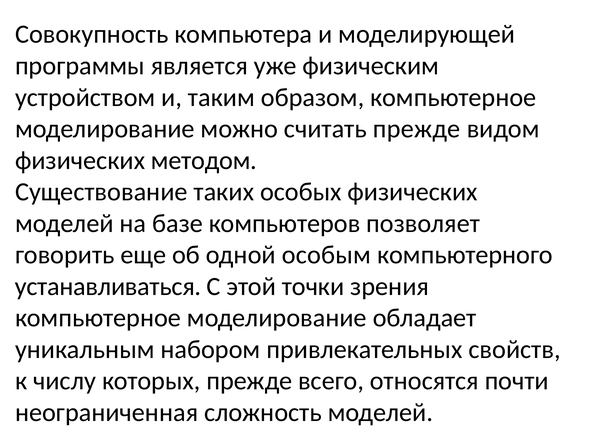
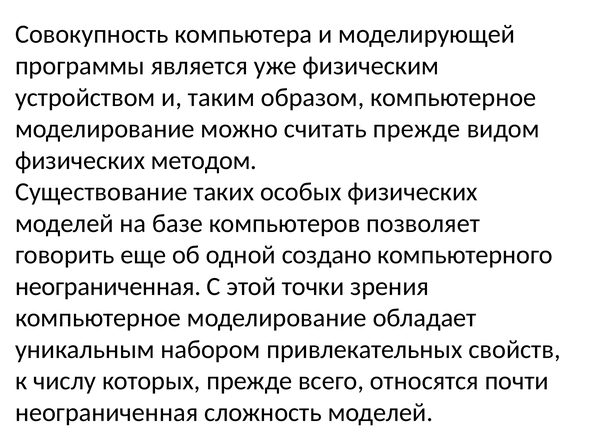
особым: особым -> создано
устанавливаться at (108, 287): устанавливаться -> неограниченная
